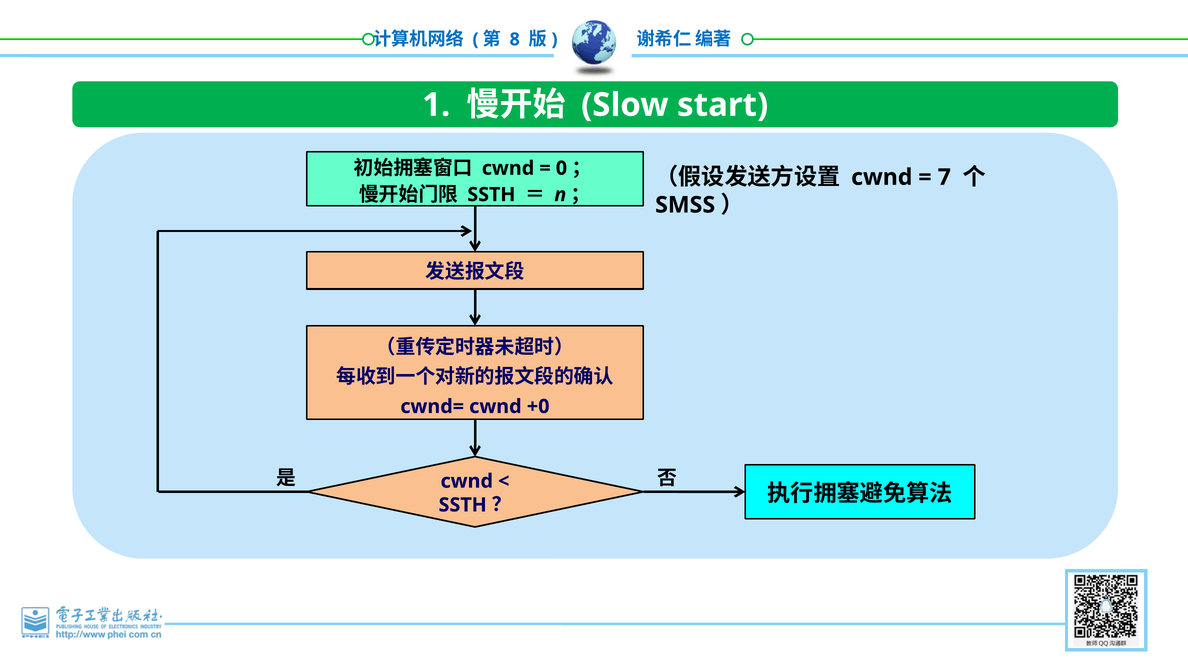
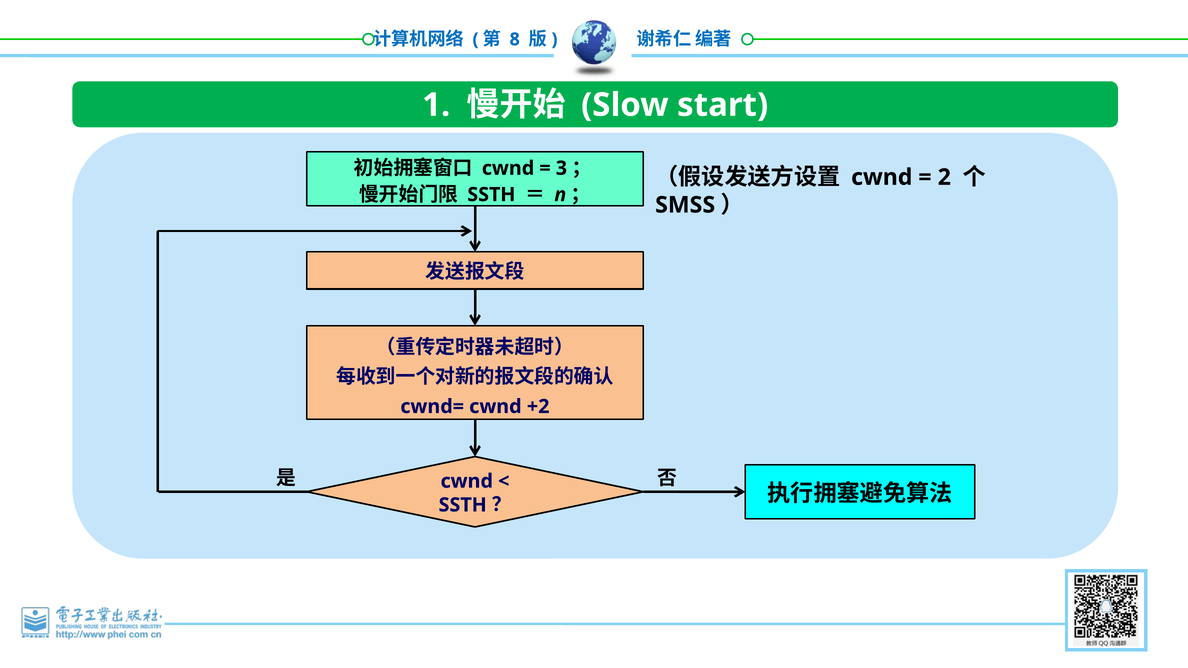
0: 0 -> 3
7: 7 -> 2
+0: +0 -> +2
